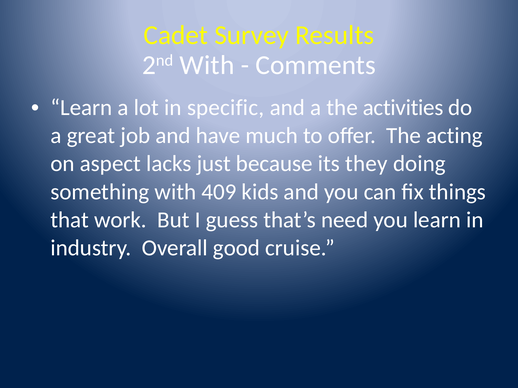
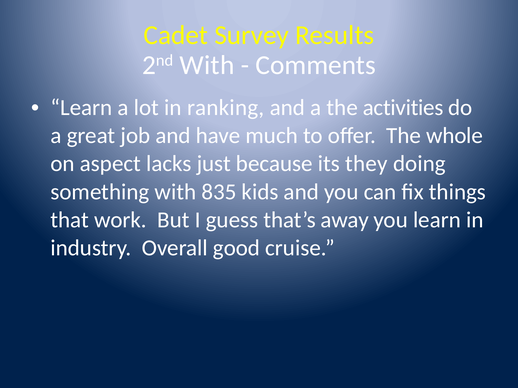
specific: specific -> ranking
acting: acting -> whole
409: 409 -> 835
need: need -> away
